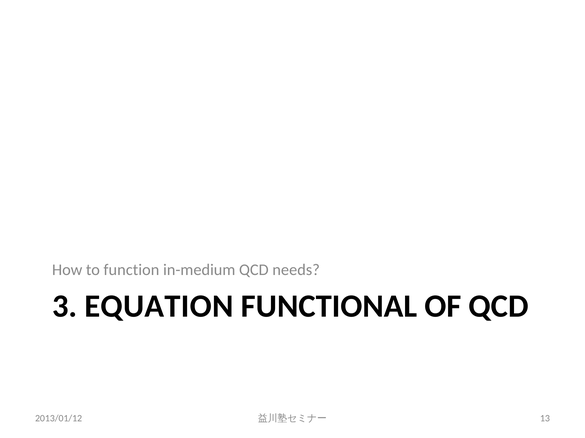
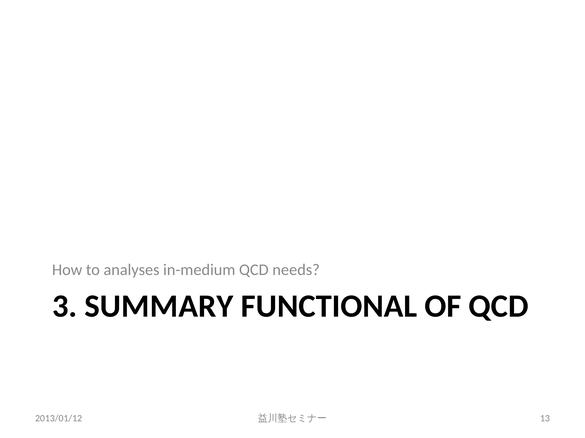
function: function -> analyses
EQUATION: EQUATION -> SUMMARY
